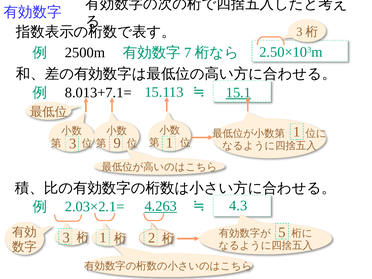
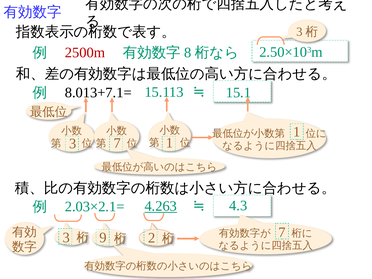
2500m colour: black -> red
7: 7 -> 8
15.1 underline: present -> none
3 9: 9 -> 7
3 1: 1 -> 9
2 5: 5 -> 7
